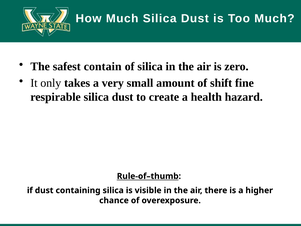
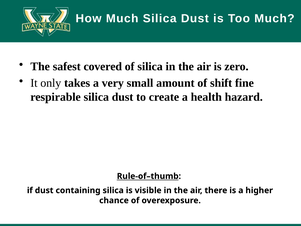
contain: contain -> covered
